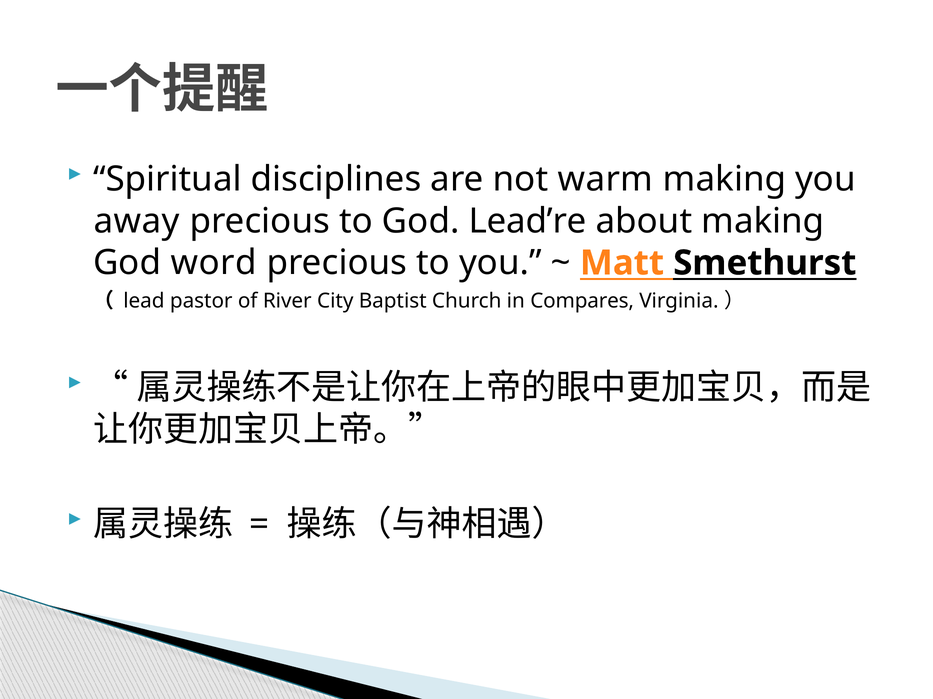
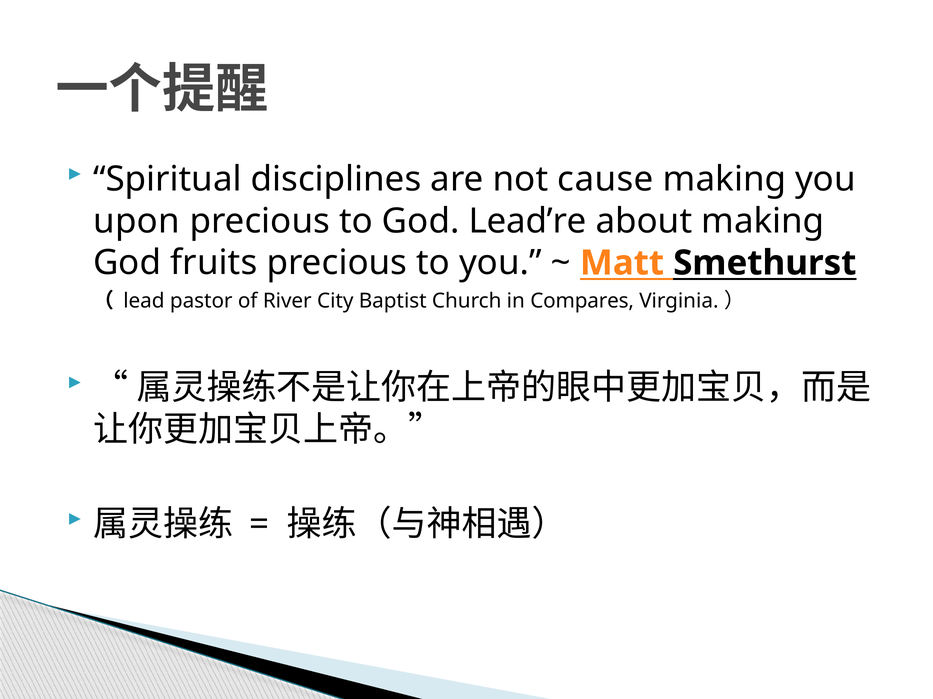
warm: warm -> cause
away: away -> upon
word: word -> fruits
